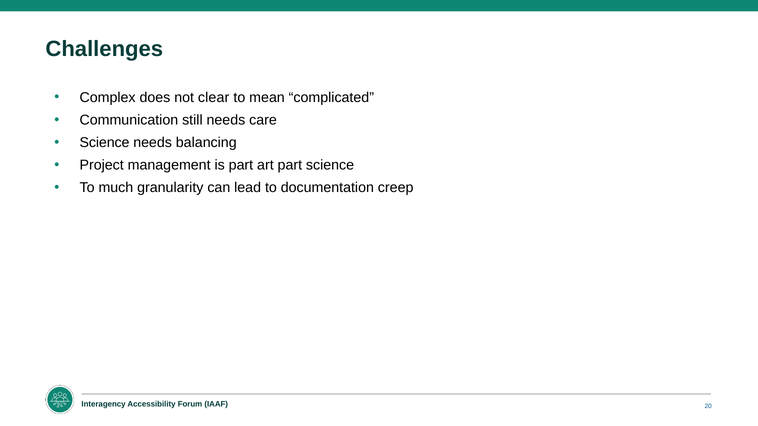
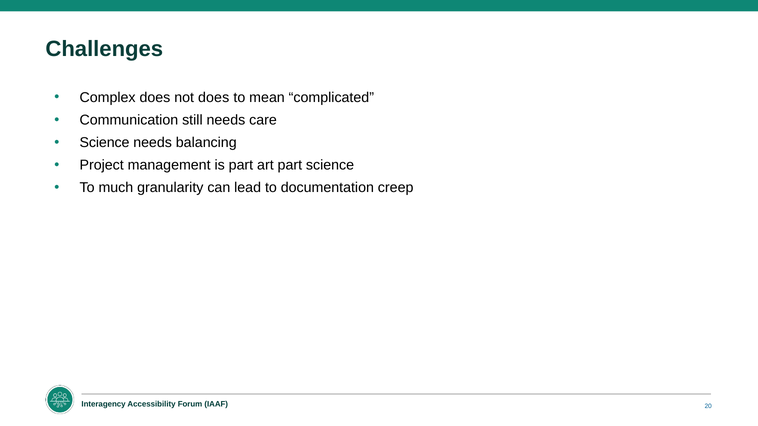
not clear: clear -> does
